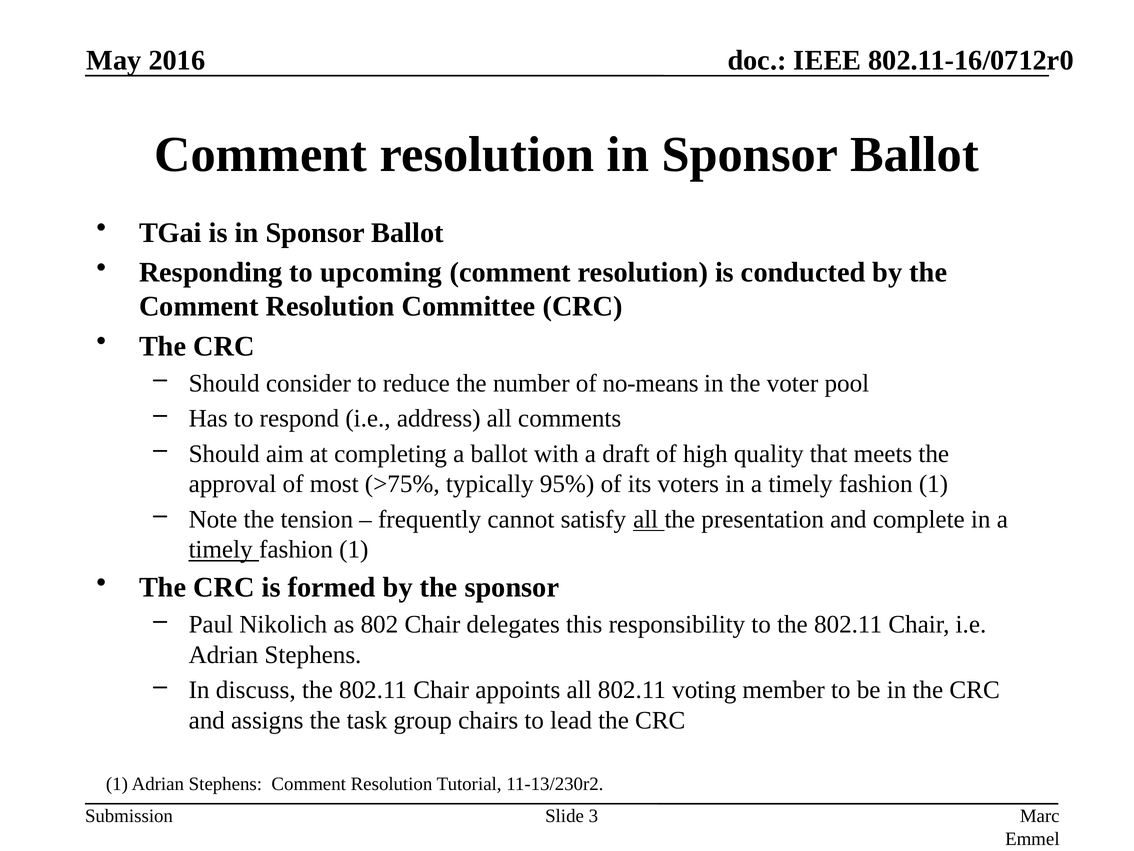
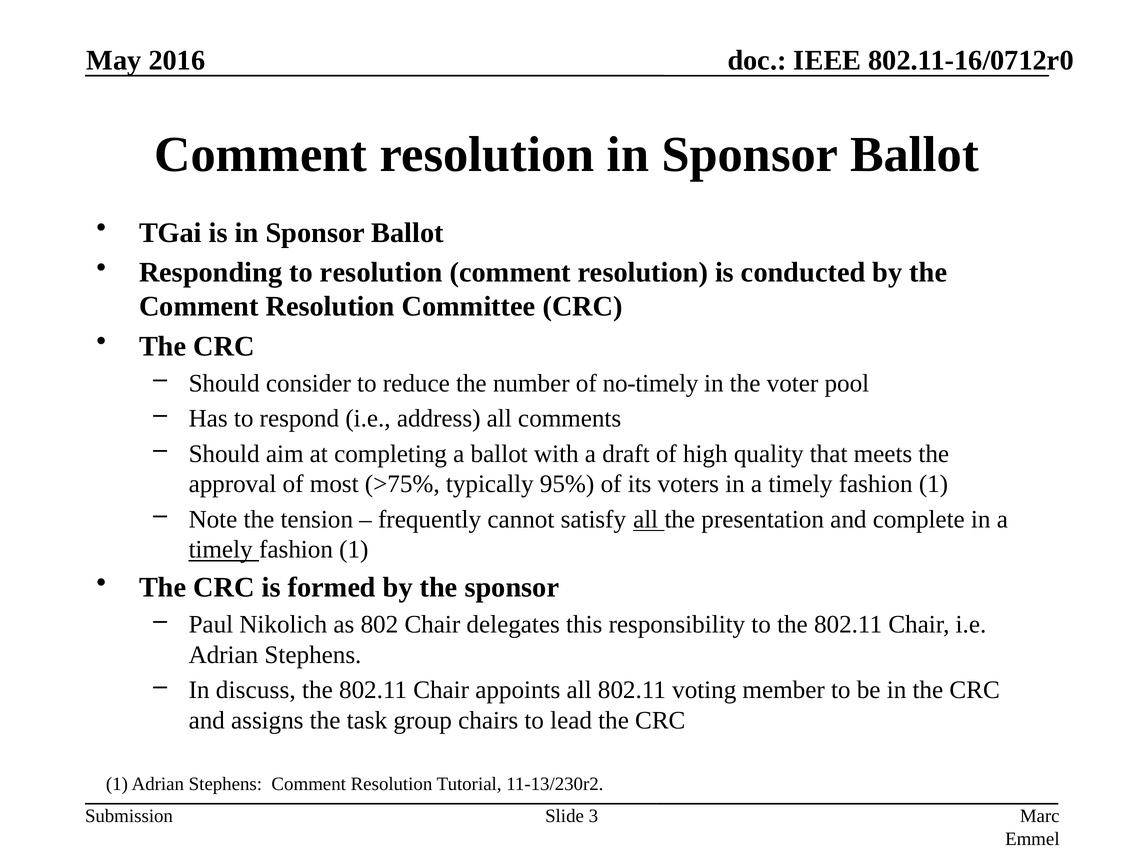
to upcoming: upcoming -> resolution
no-means: no-means -> no-timely
